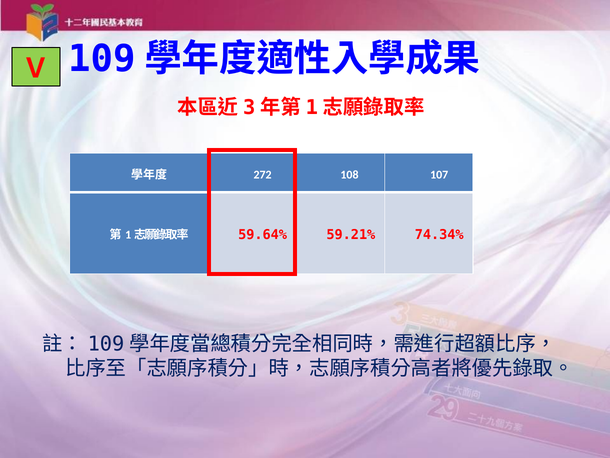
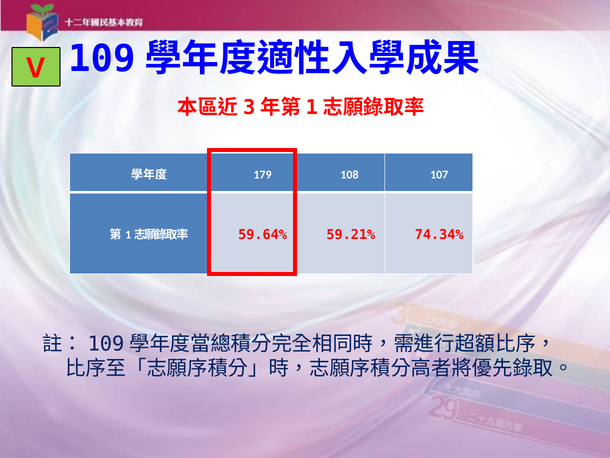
272: 272 -> 179
